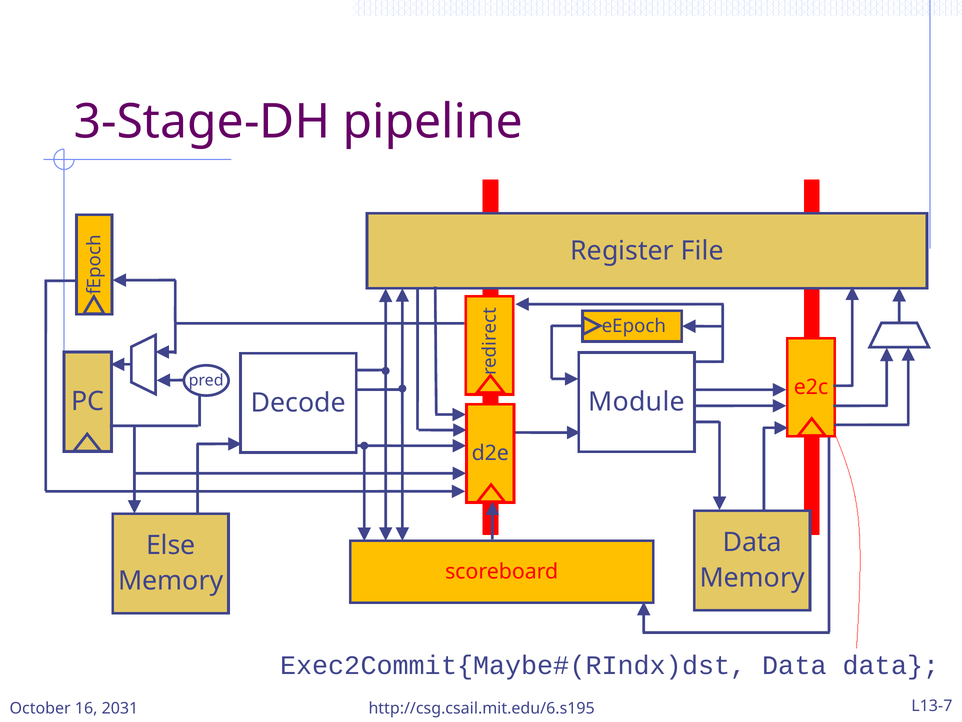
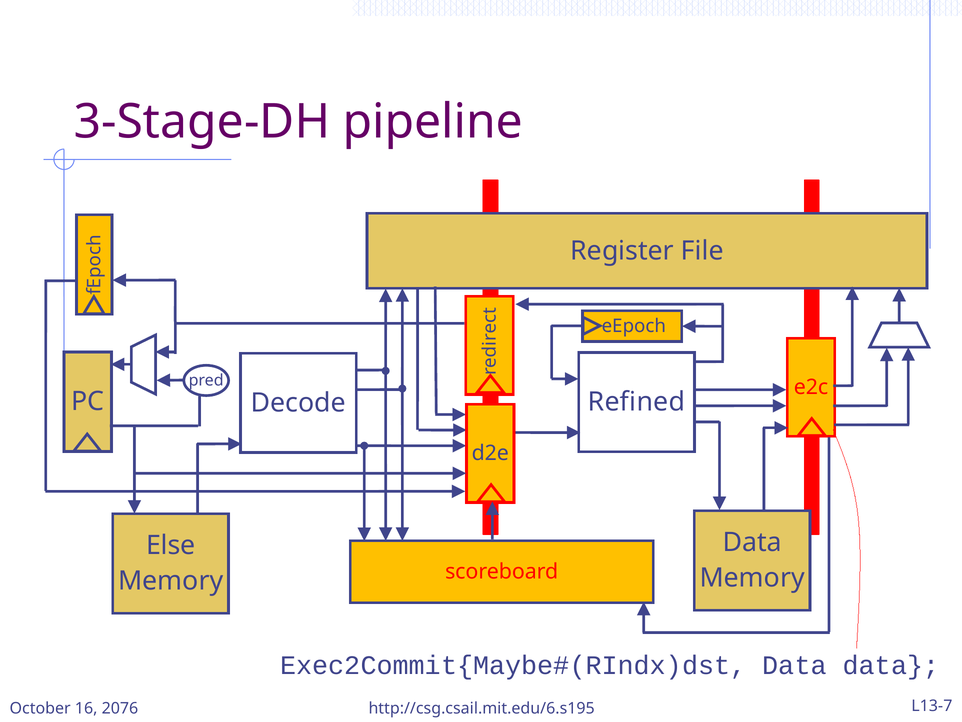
Module: Module -> Refined
2031: 2031 -> 2076
